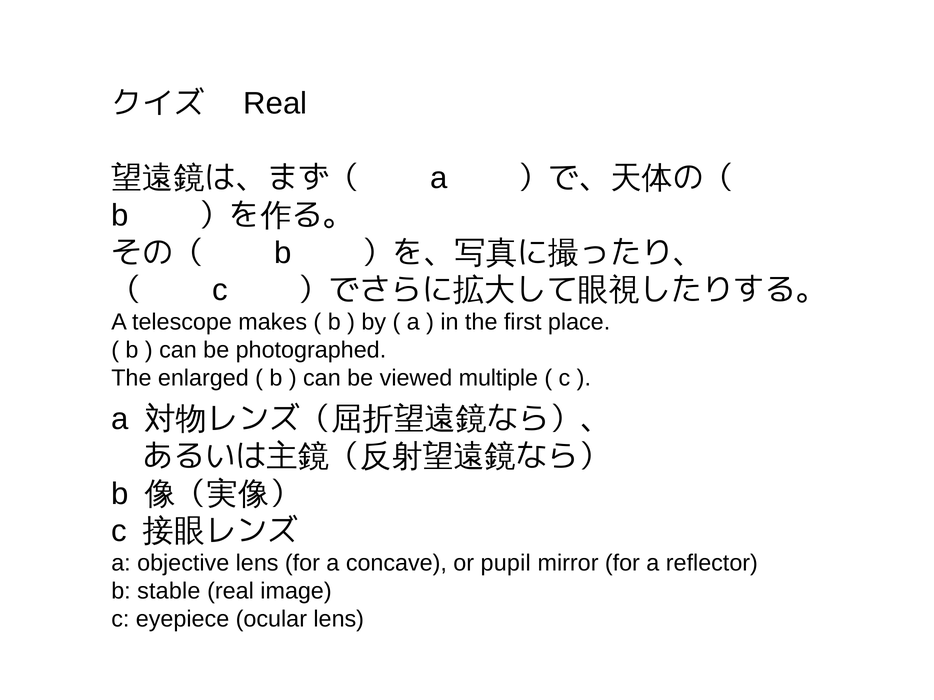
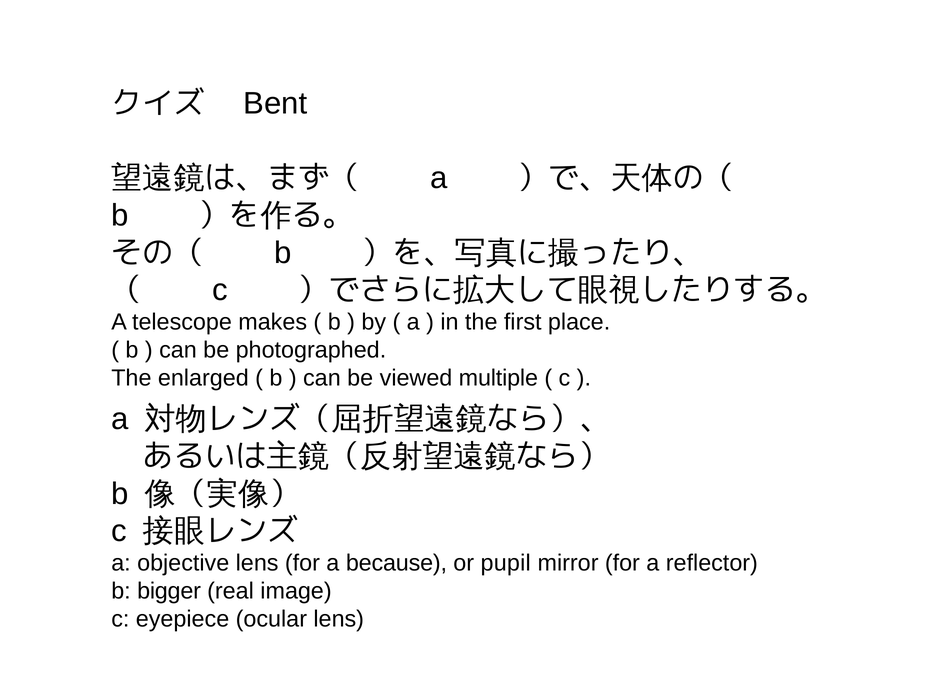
Real at (275, 104): Real -> Bent
concave: concave -> because
stable: stable -> bigger
